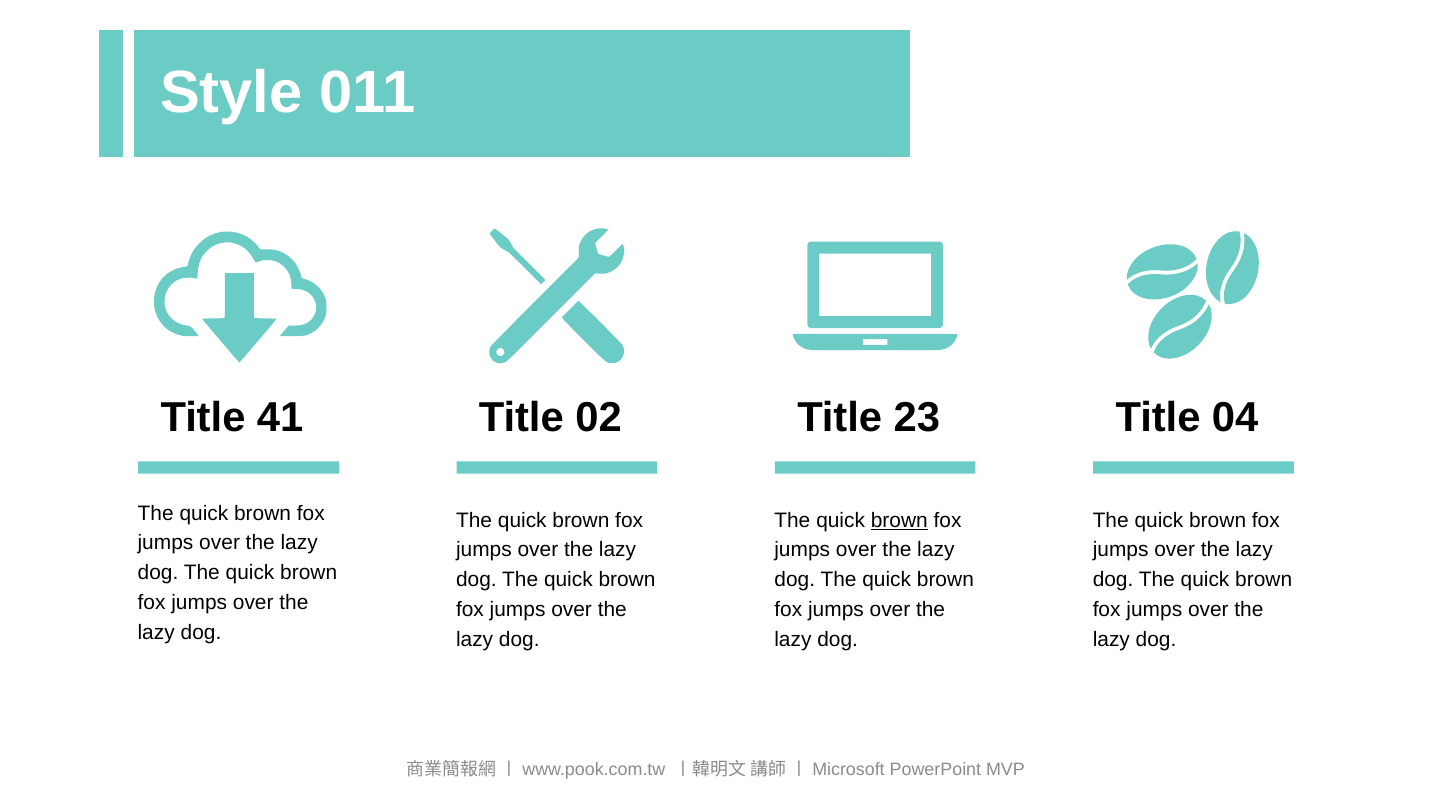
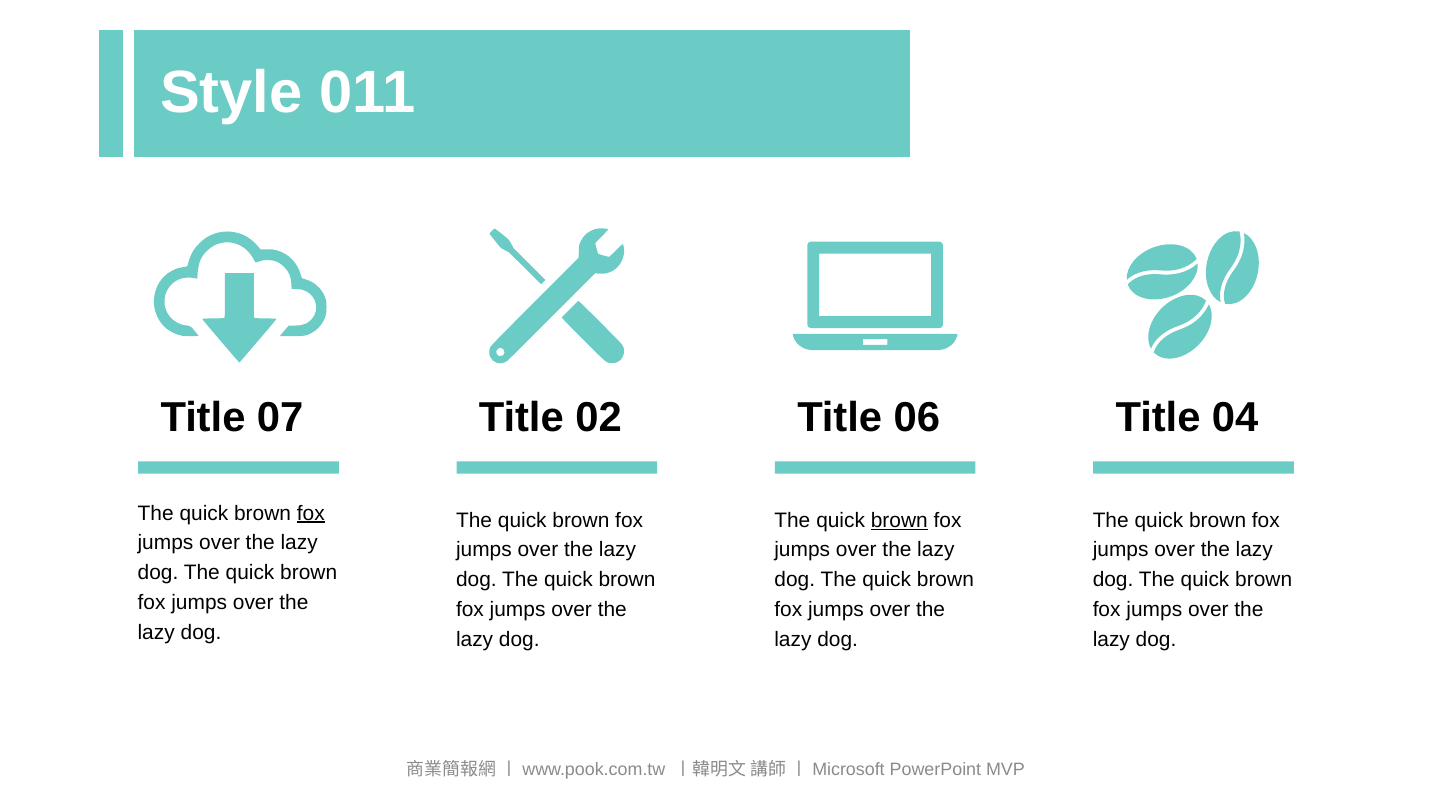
41: 41 -> 07
23: 23 -> 06
fox at (311, 513) underline: none -> present
